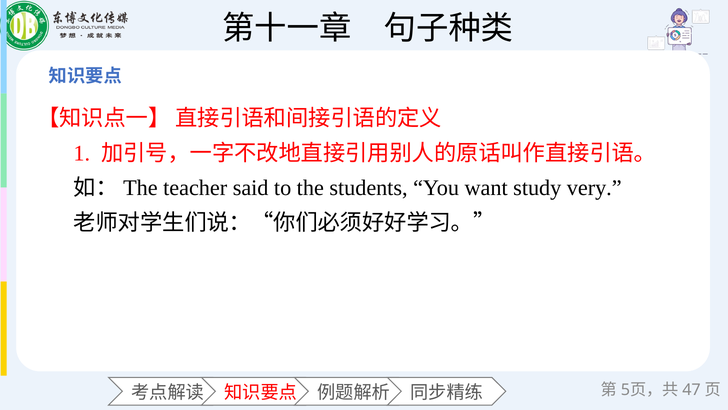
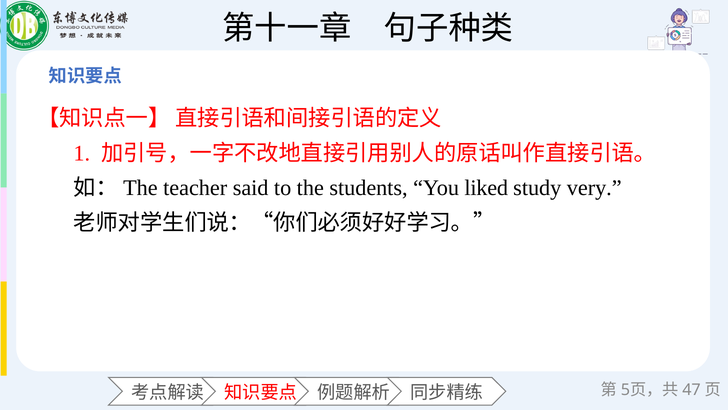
want: want -> liked
